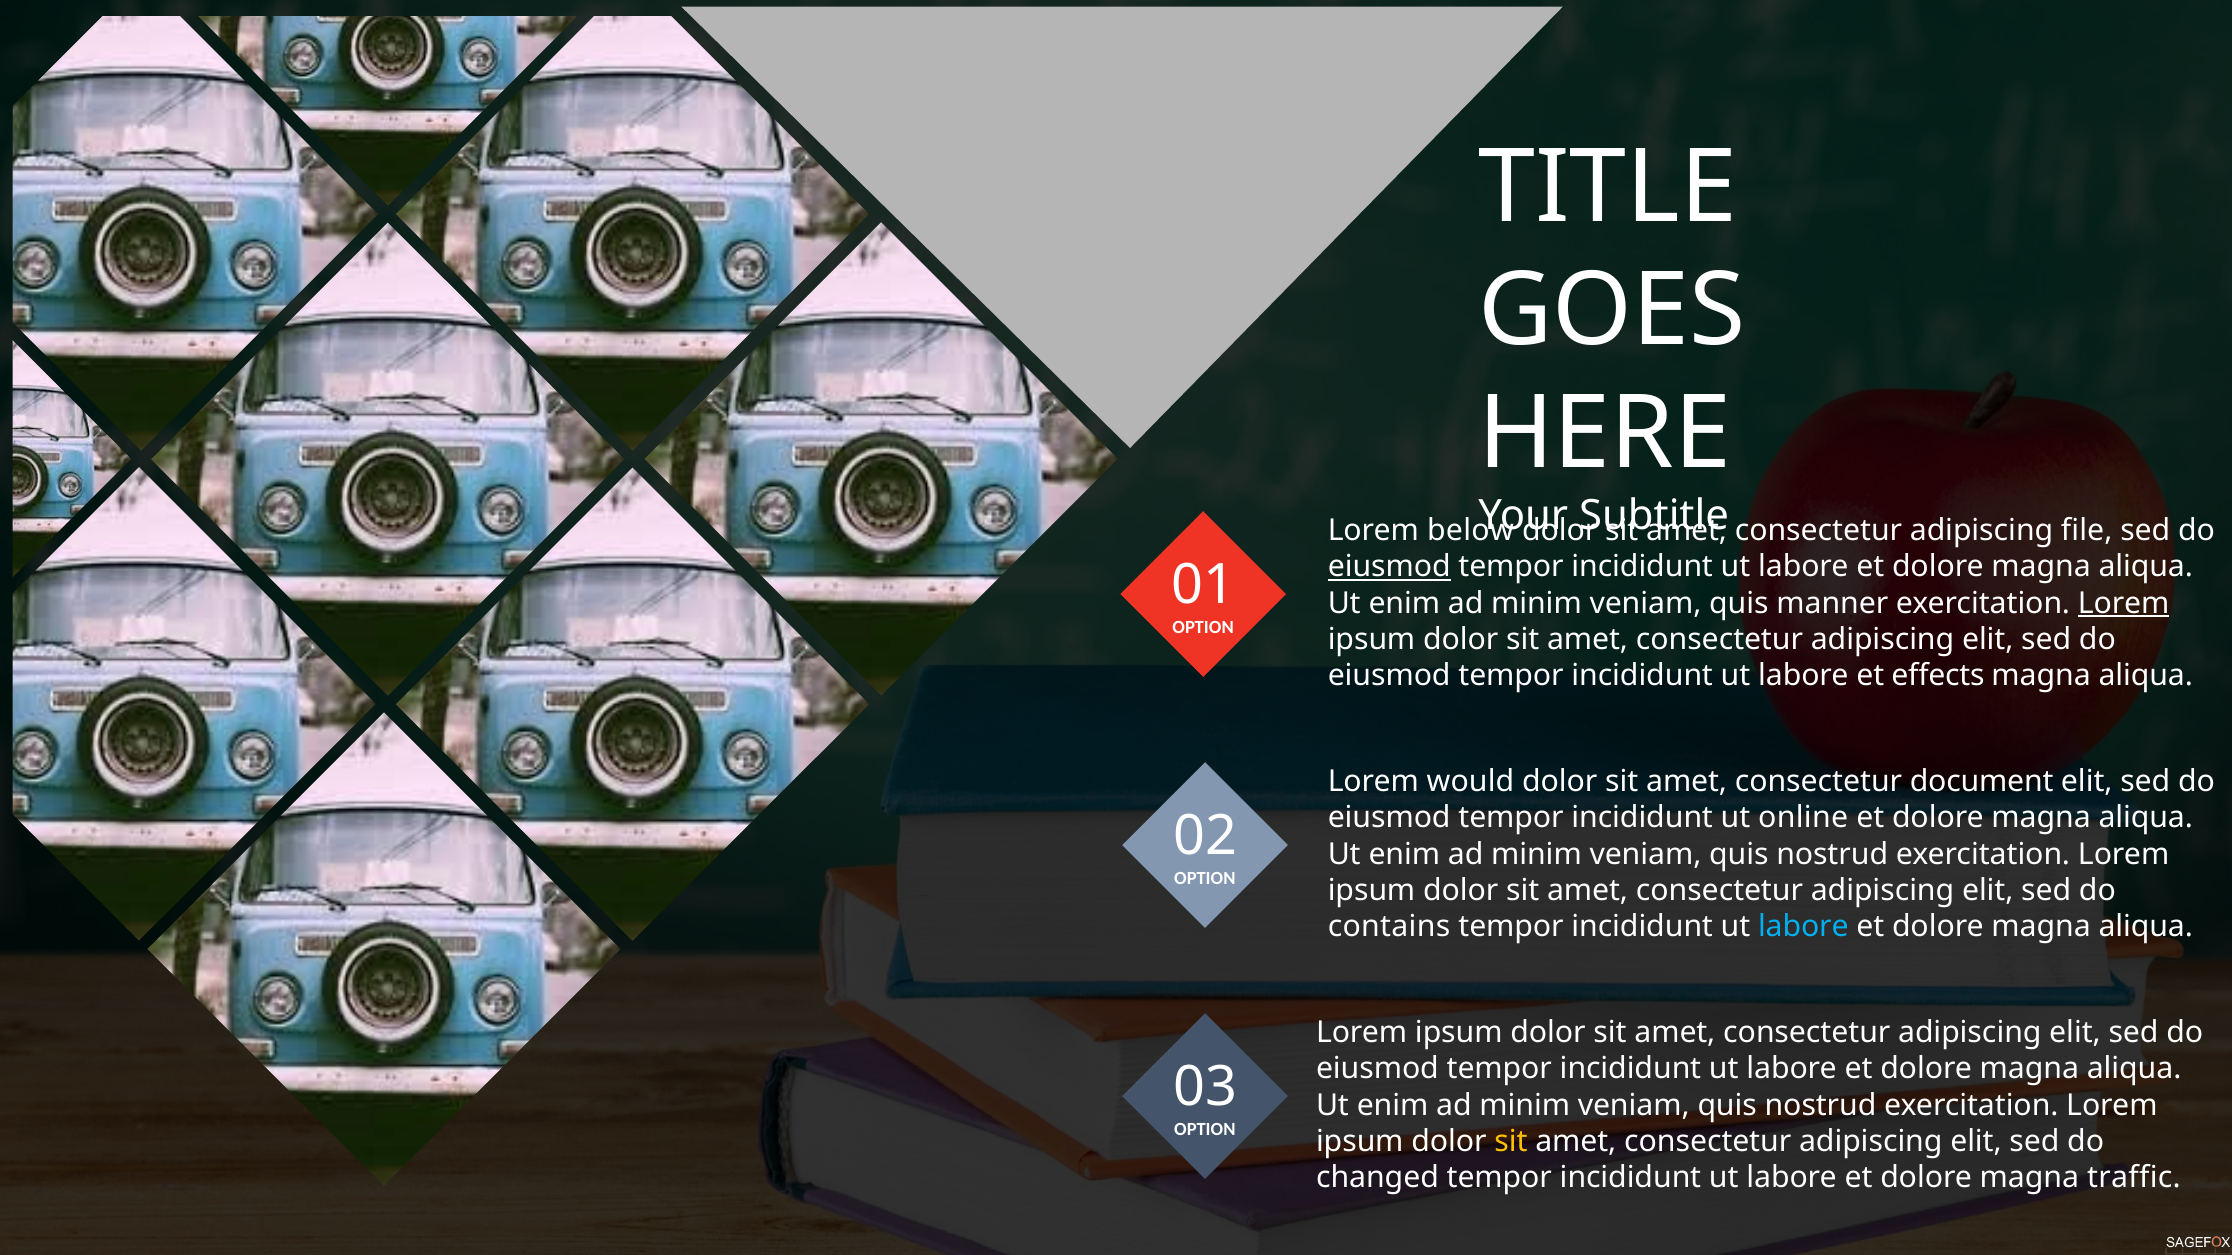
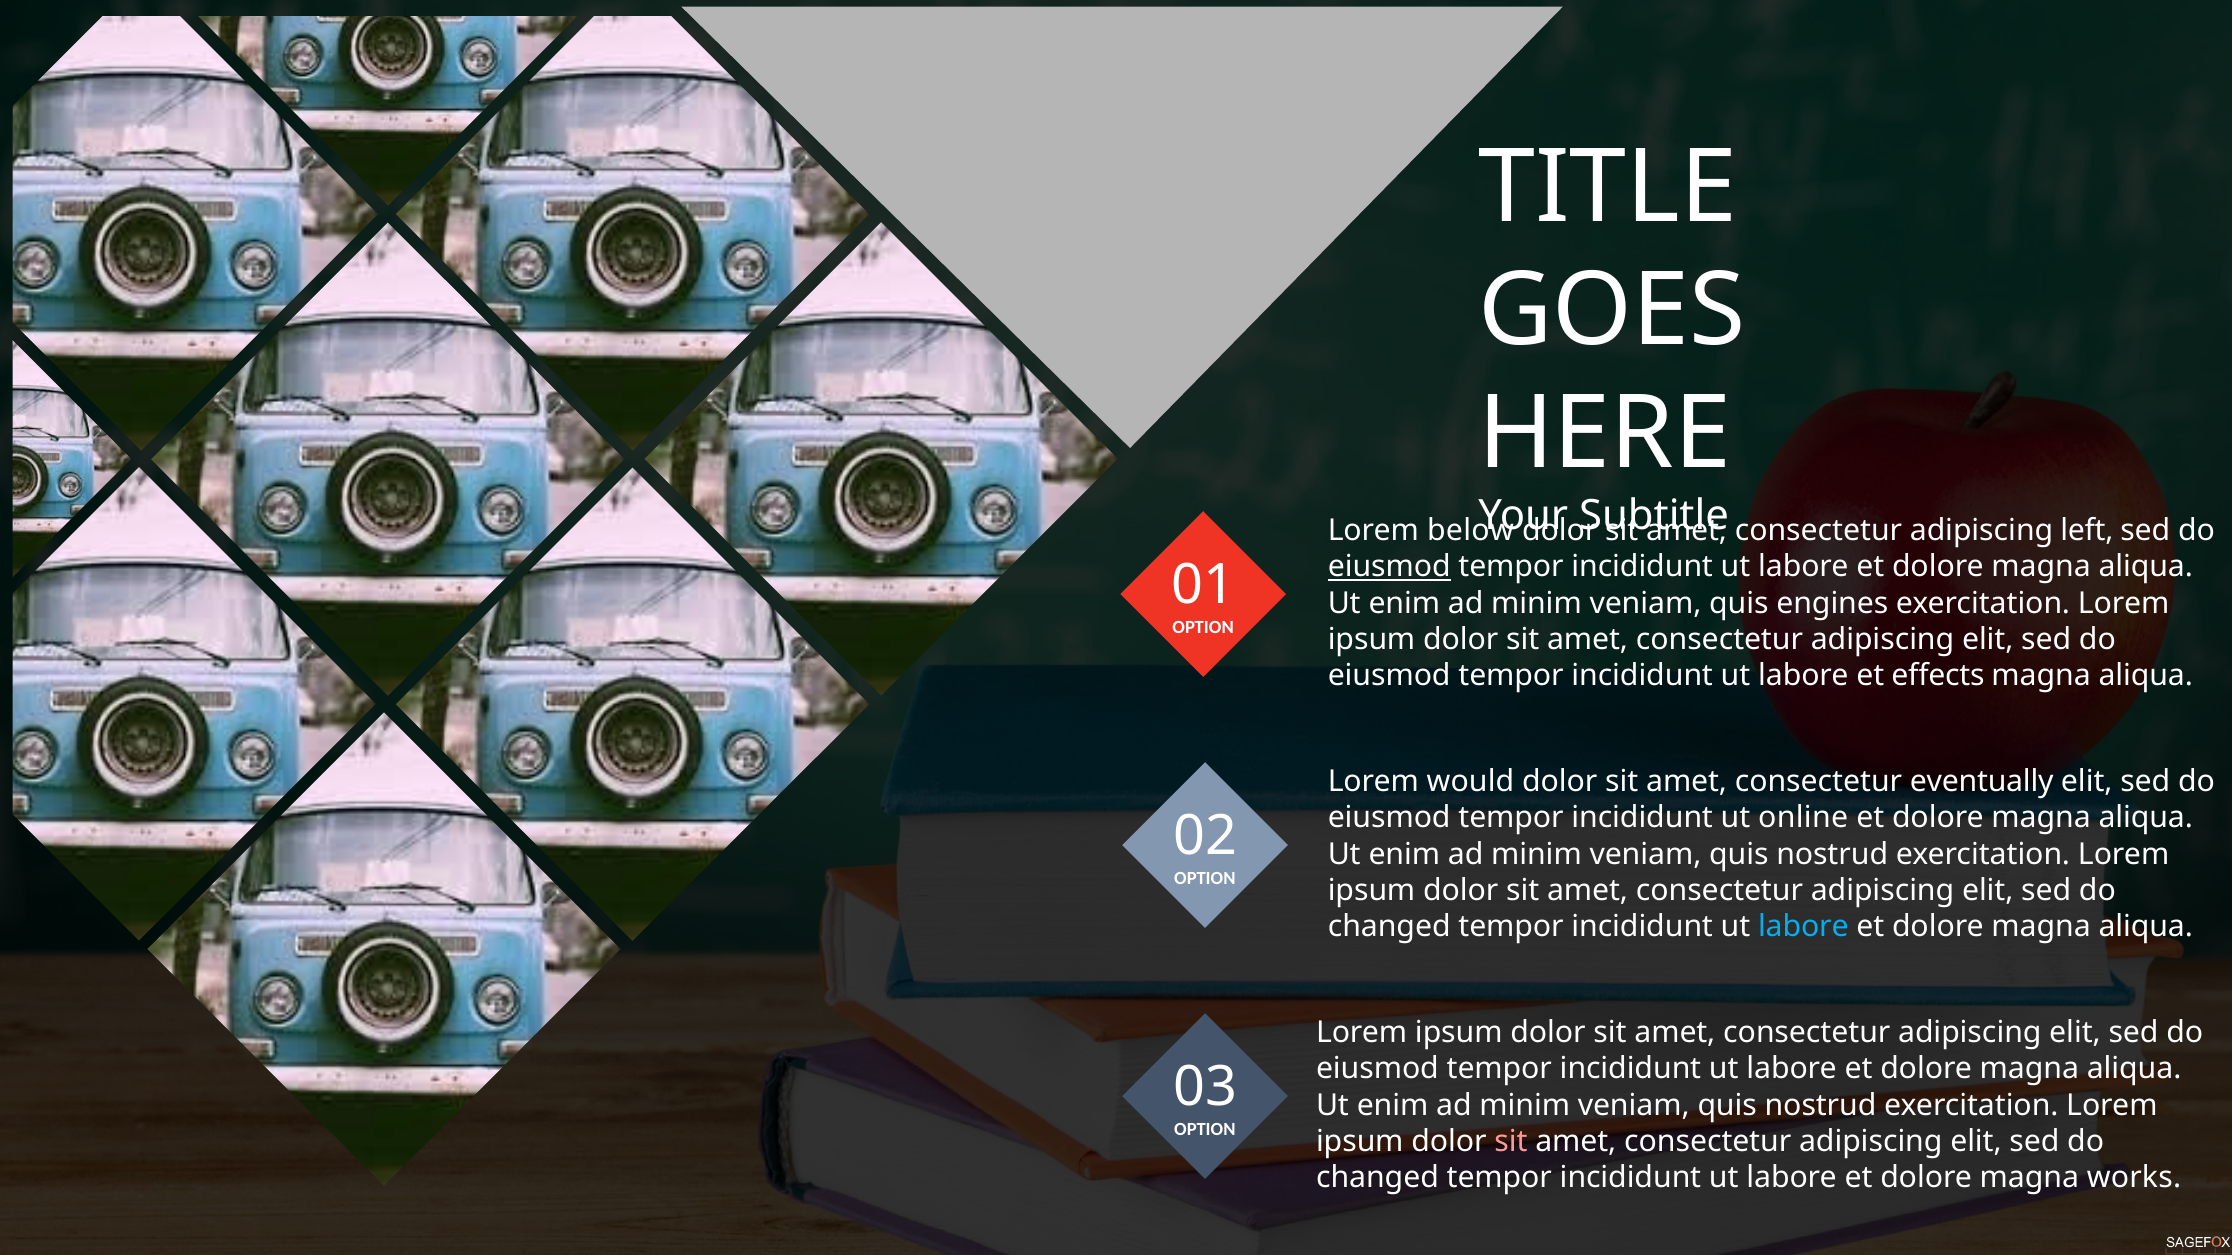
file: file -> left
manner: manner -> engines
Lorem at (2124, 603) underline: present -> none
document: document -> eventually
contains at (1389, 927): contains -> changed
sit at (1511, 1142) colour: yellow -> pink
traffic: traffic -> works
